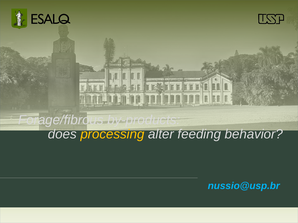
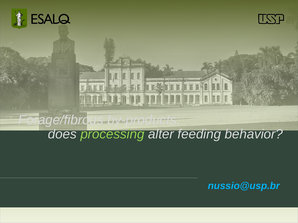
processing colour: yellow -> light green
